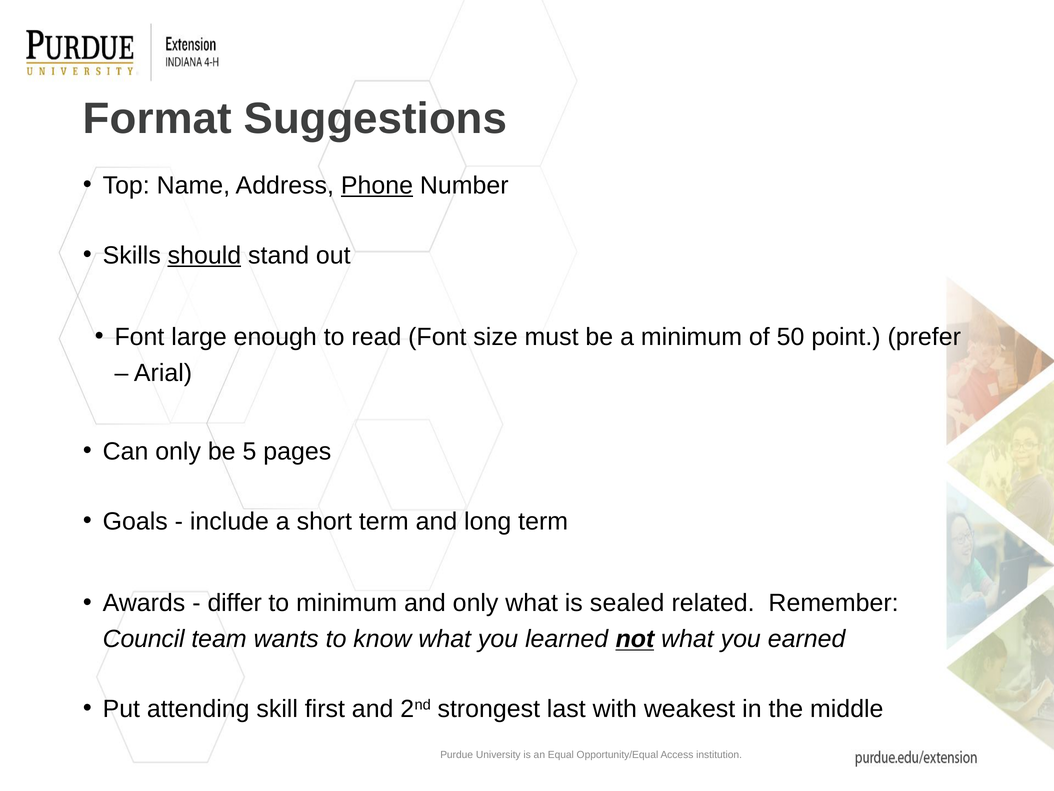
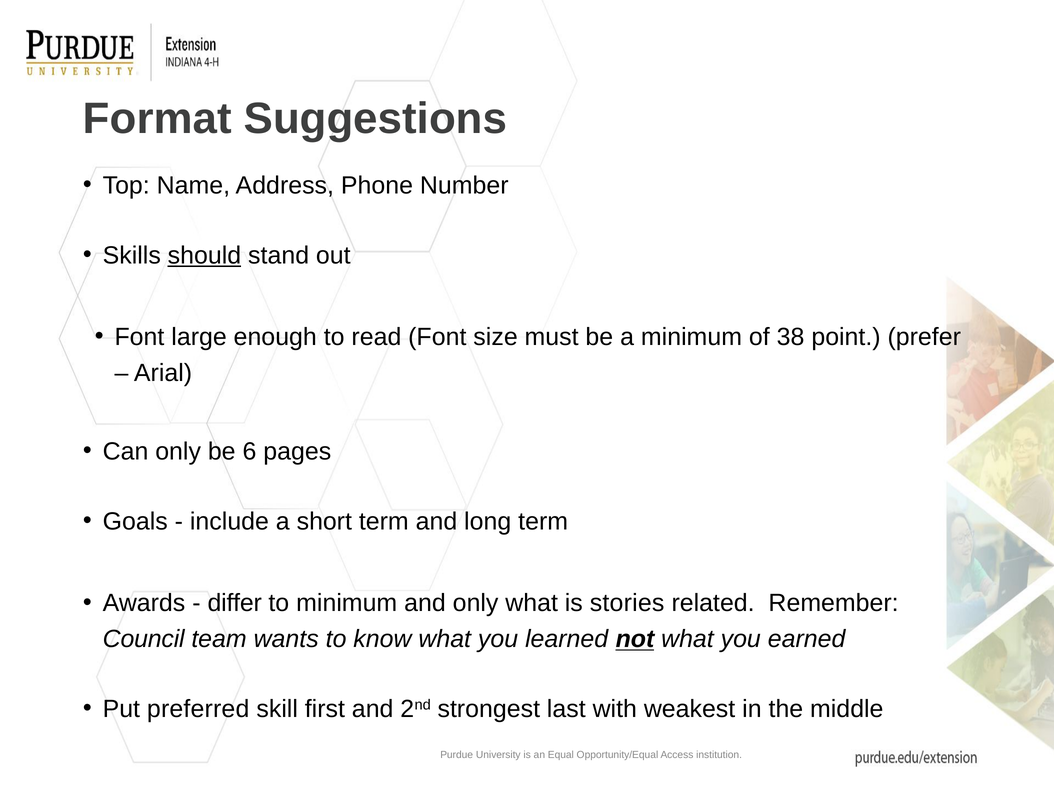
Phone underline: present -> none
50: 50 -> 38
5: 5 -> 6
sealed: sealed -> stories
attending: attending -> preferred
